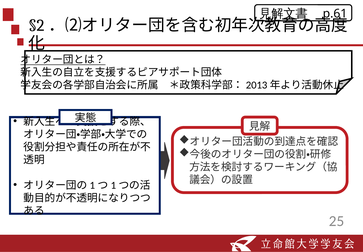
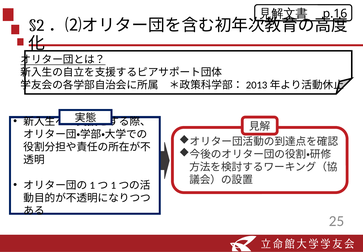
p.61: p.61 -> p.16
